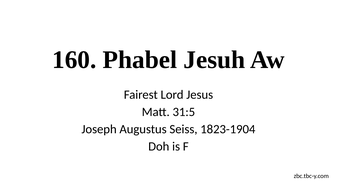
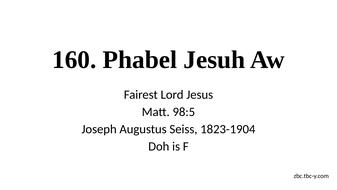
31:5: 31:5 -> 98:5
